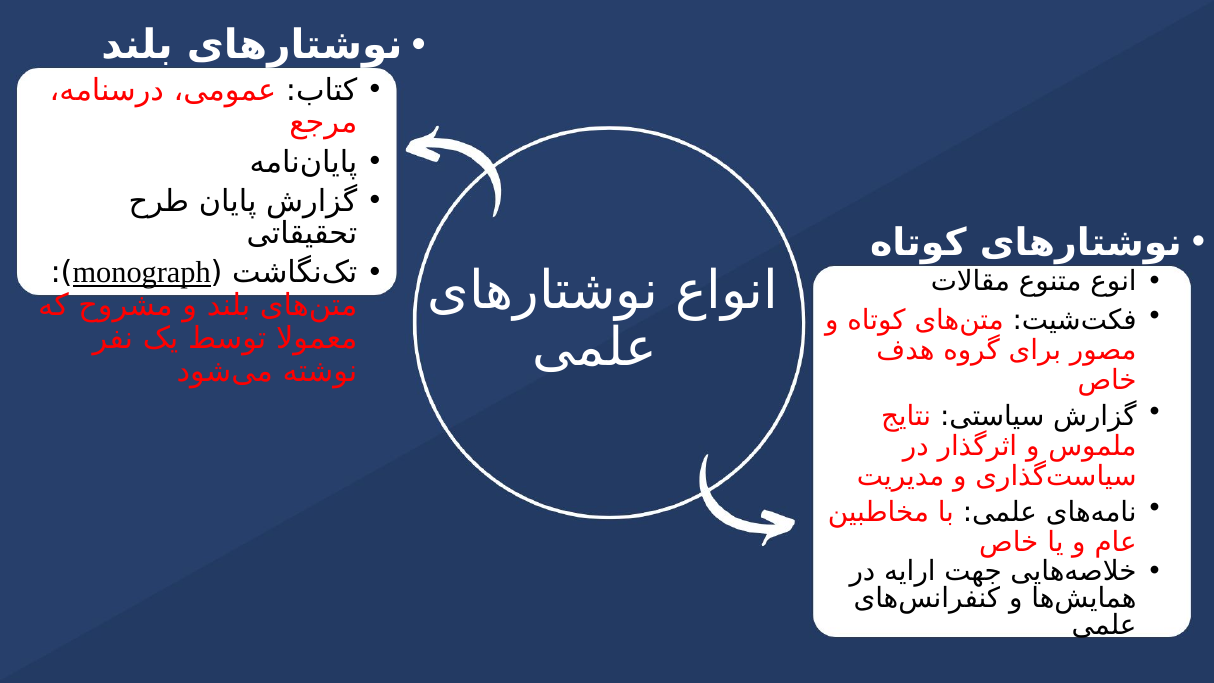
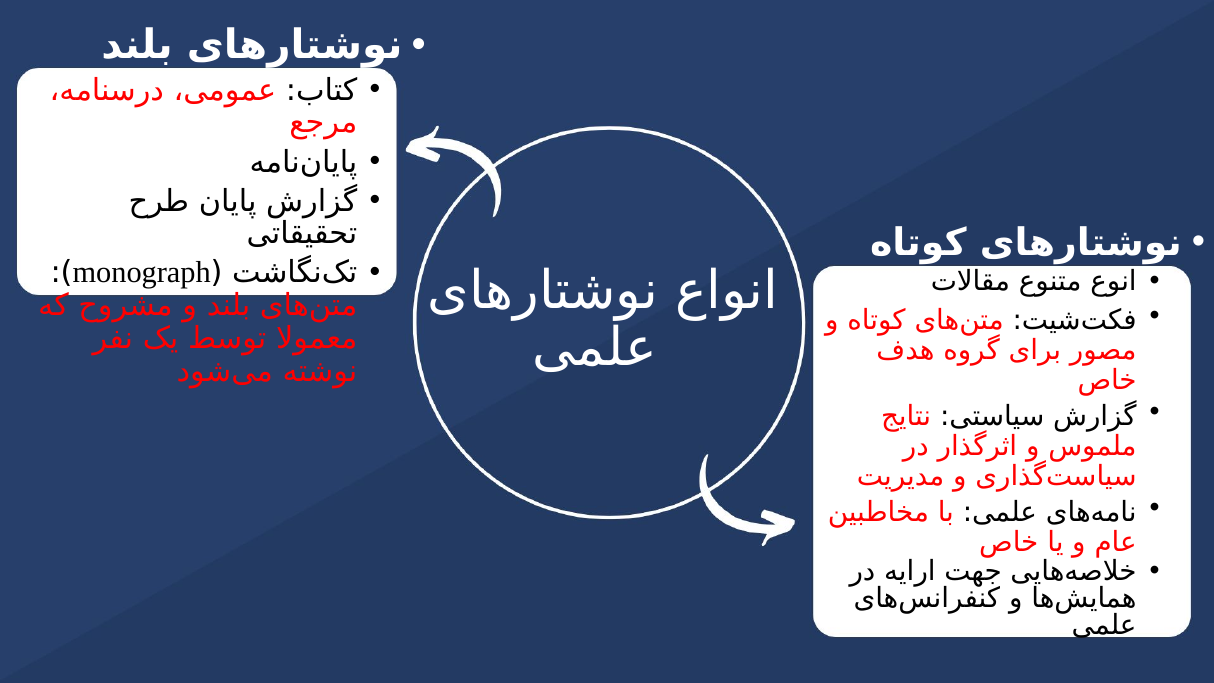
monograph underline: present -> none
